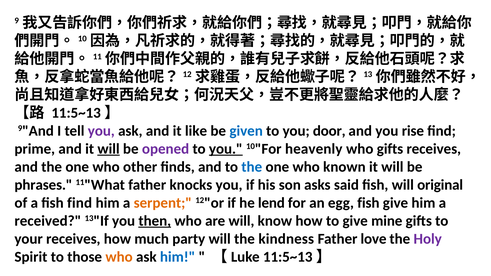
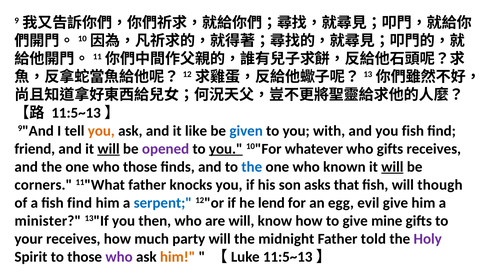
you at (101, 131) colour: purple -> orange
door: door -> with
you rise: rise -> fish
prime: prime -> friend
heavenly: heavenly -> whatever
who other: other -> those
will at (392, 167) underline: none -> present
phrases: phrases -> corners
said: said -> that
original: original -> though
serpent colour: orange -> blue
egg fish: fish -> evil
received: received -> minister
then underline: present -> none
kindness: kindness -> midnight
love: love -> told
who at (119, 257) colour: orange -> purple
him at (178, 257) colour: blue -> orange
